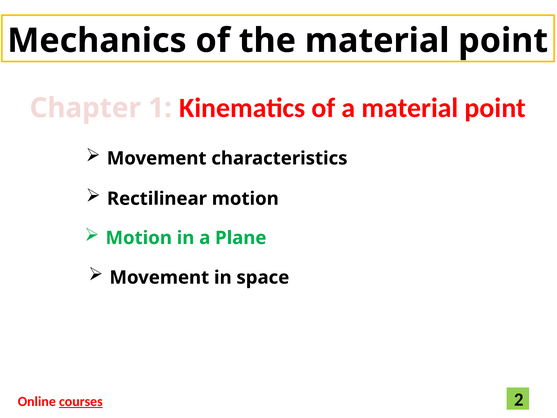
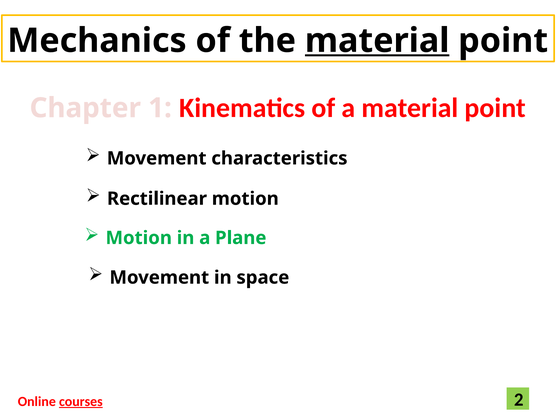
material at (377, 41) underline: none -> present
